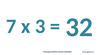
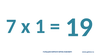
3: 3 -> 1
32: 32 -> 19
